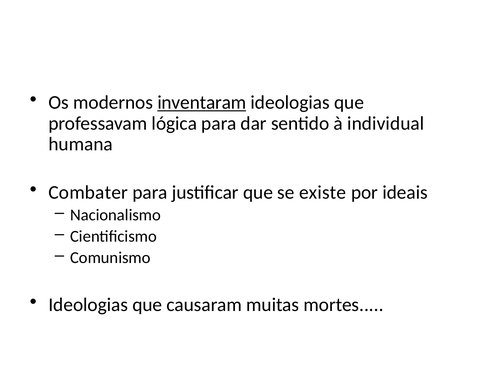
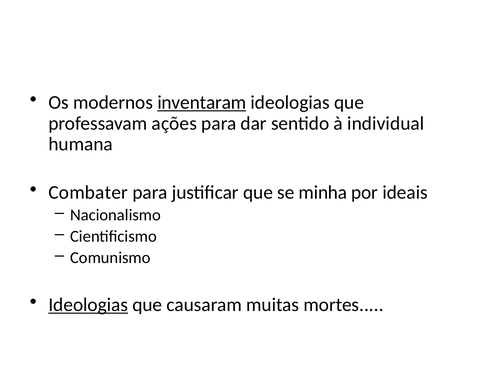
lógica: lógica -> ações
existe: existe -> minha
Ideologias at (88, 305) underline: none -> present
